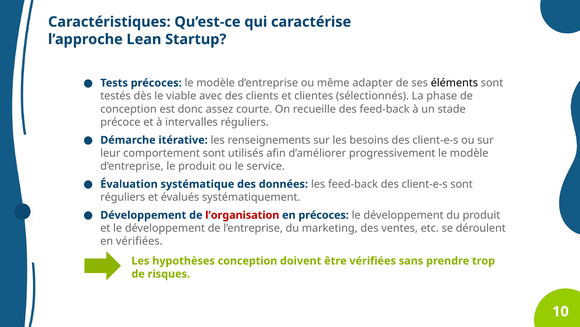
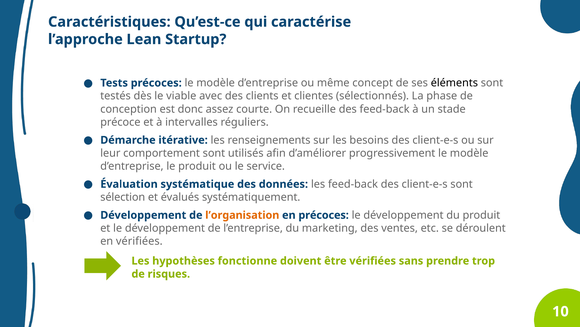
adapter: adapter -> concept
réguliers at (123, 197): réguliers -> sélection
l’organisation colour: red -> orange
hypothèses conception: conception -> fonctionne
